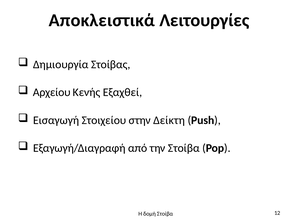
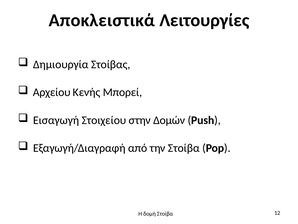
Εξαχθεί: Εξαχθεί -> Μπορεί
Δείκτη: Δείκτη -> Δομών
